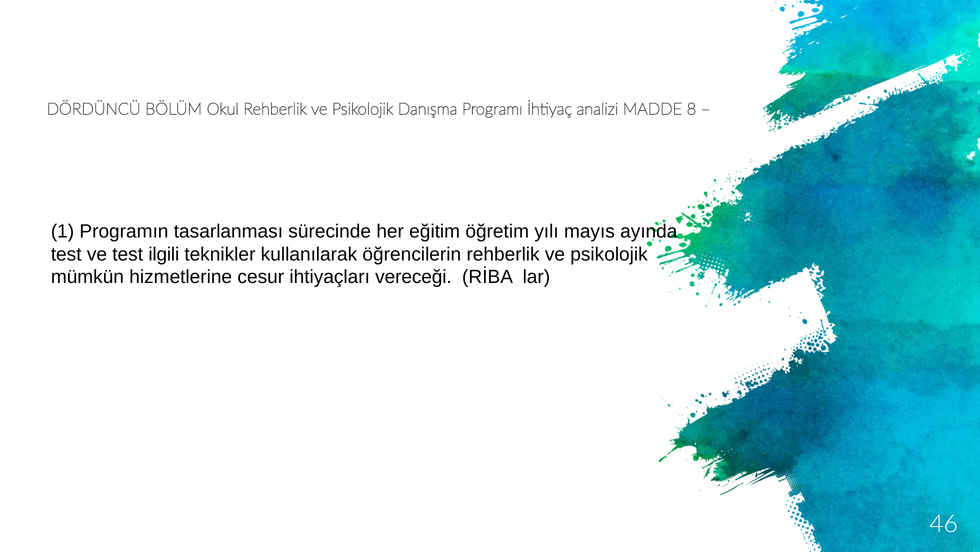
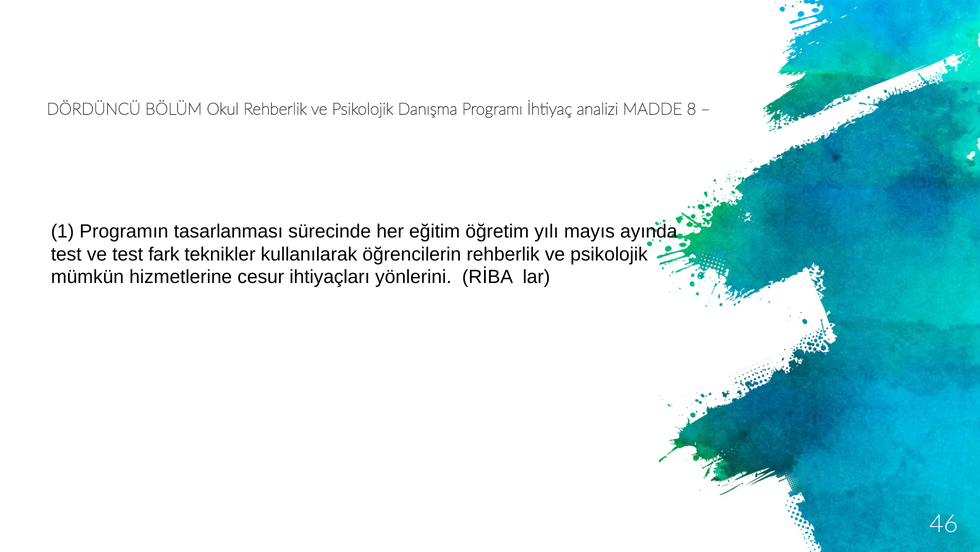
ilgili: ilgili -> fark
vereceği: vereceği -> yönlerini
